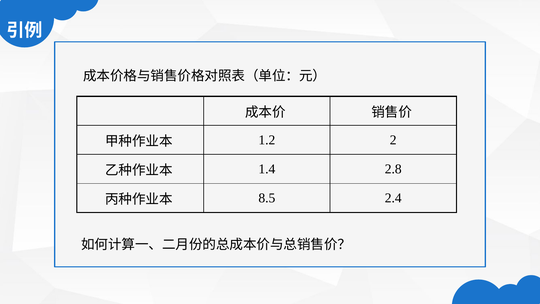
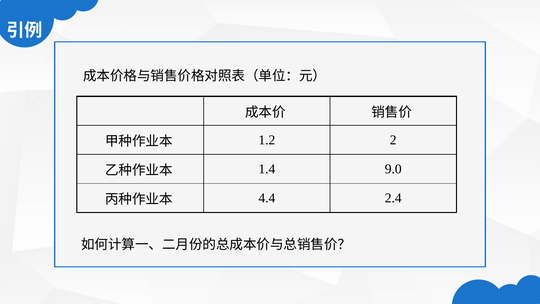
2.8: 2.8 -> 9.0
8.5: 8.5 -> 4.4
